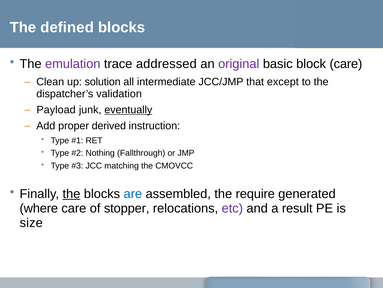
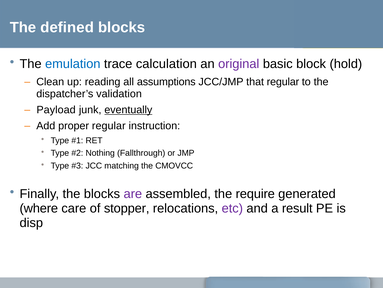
emulation colour: purple -> blue
addressed: addressed -> calculation
block care: care -> hold
solution: solution -> reading
intermediate: intermediate -> assumptions
that except: except -> regular
proper derived: derived -> regular
the at (71, 193) underline: present -> none
are colour: blue -> purple
size: size -> disp
